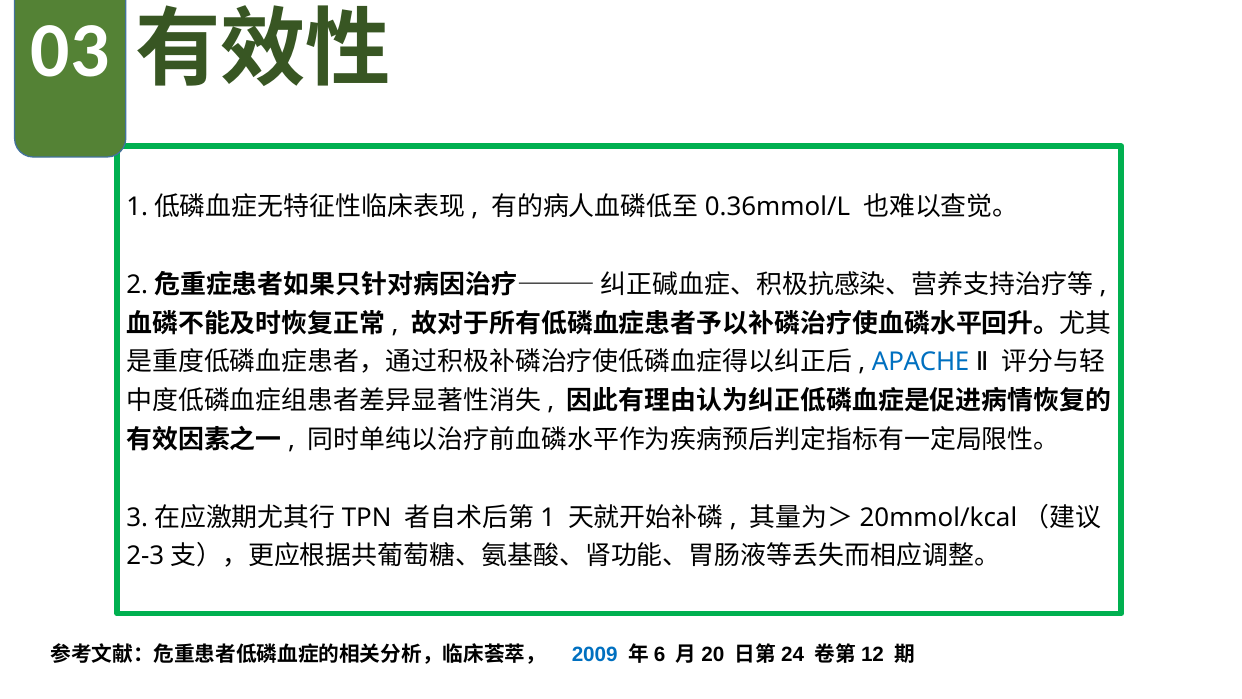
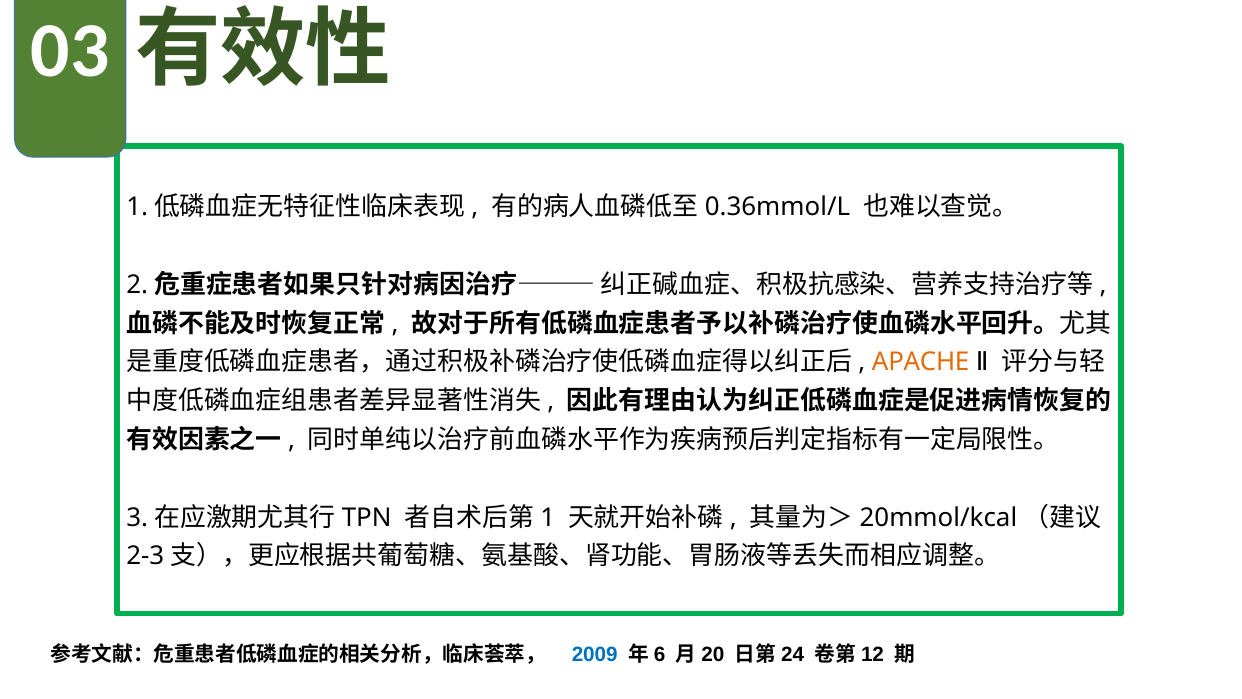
APACHE colour: blue -> orange
